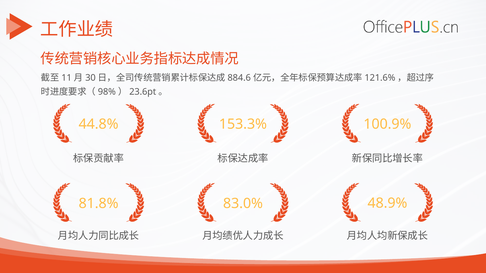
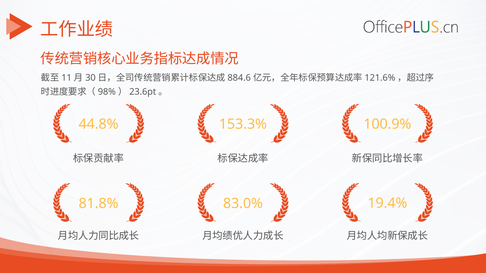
48.9%: 48.9% -> 19.4%
